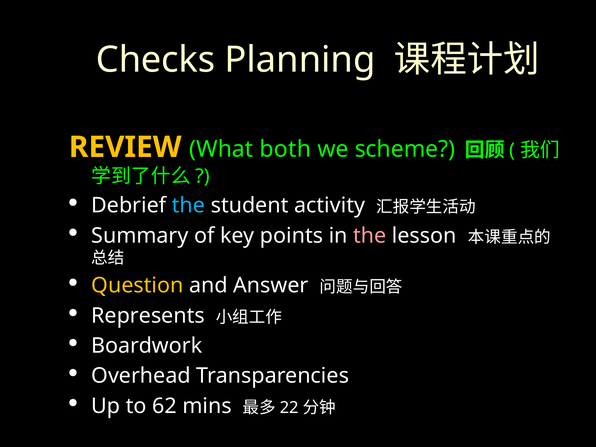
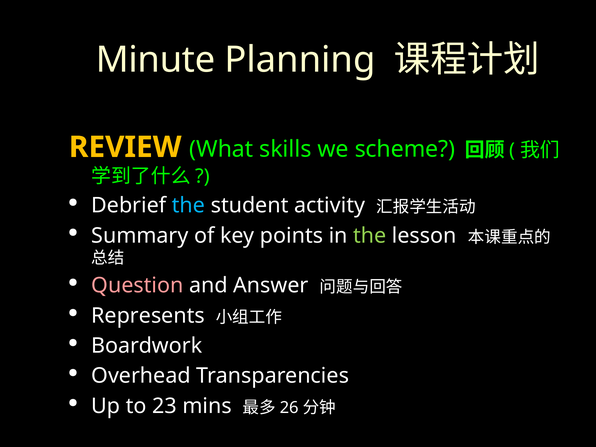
Checks: Checks -> Minute
both: both -> skills
the at (370, 236) colour: pink -> light green
Question colour: yellow -> pink
62: 62 -> 23
22: 22 -> 26
